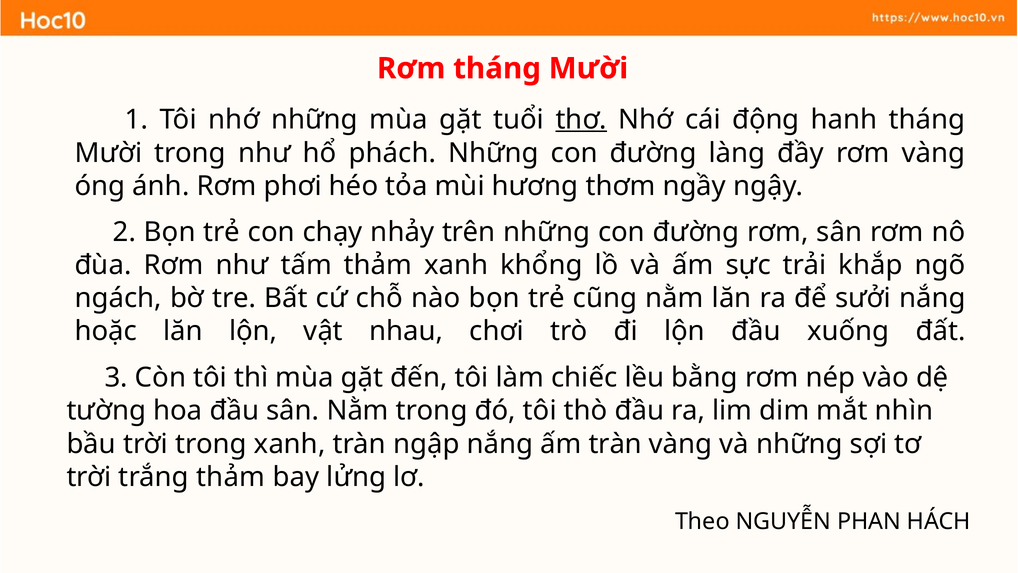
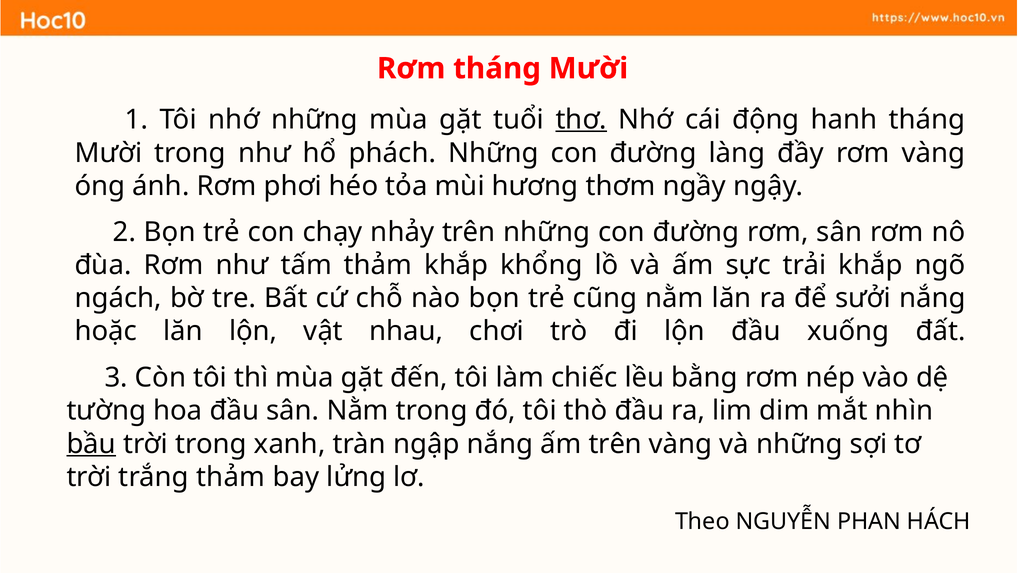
thảm xanh: xanh -> khắp
bầu underline: none -> present
ấm tràn: tràn -> trên
